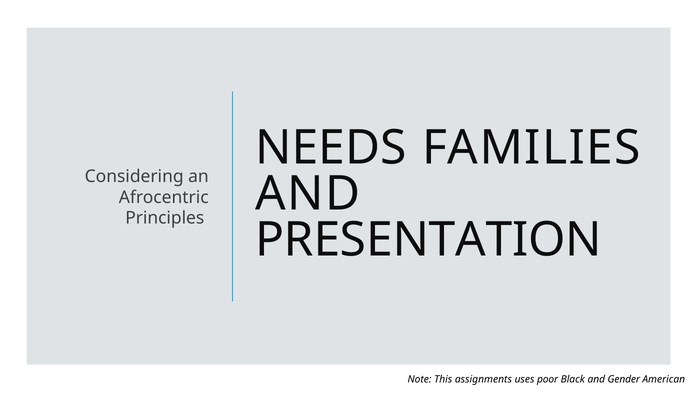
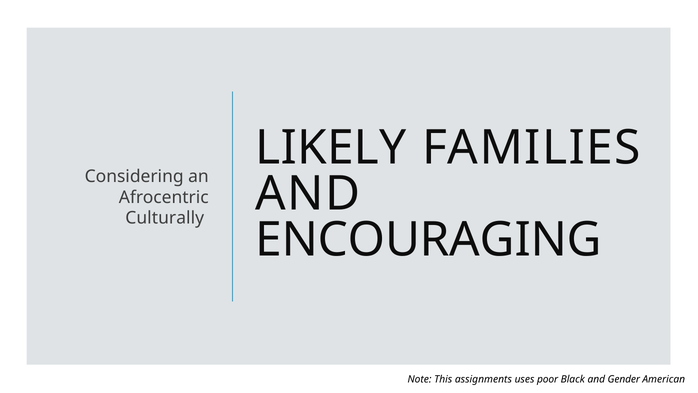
NEEDS: NEEDS -> LIKELY
Principles: Principles -> Culturally
PRESENTATION: PRESENTATION -> ENCOURAGING
